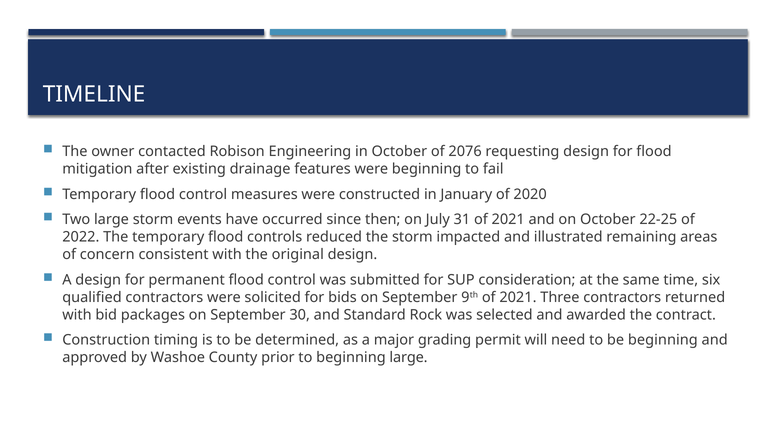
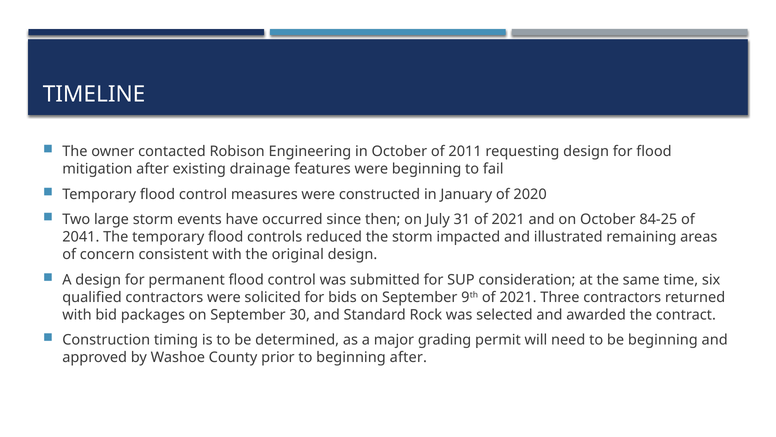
2076: 2076 -> 2011
22-25: 22-25 -> 84-25
2022: 2022 -> 2041
beginning large: large -> after
